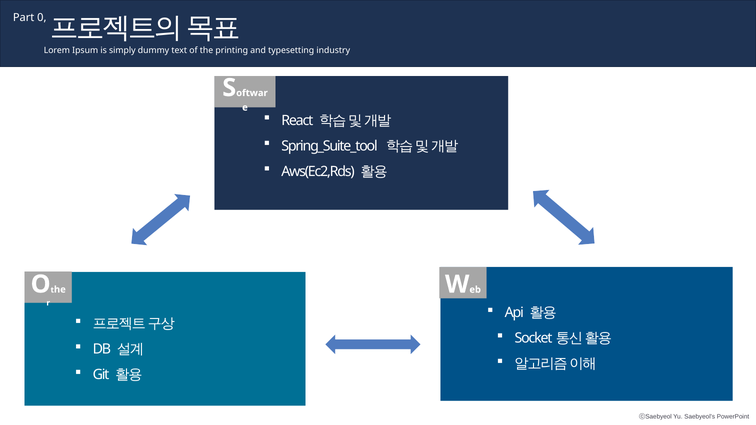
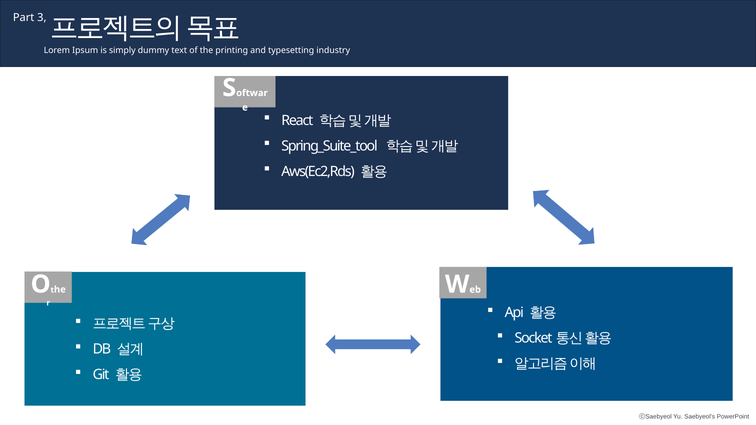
0: 0 -> 3
